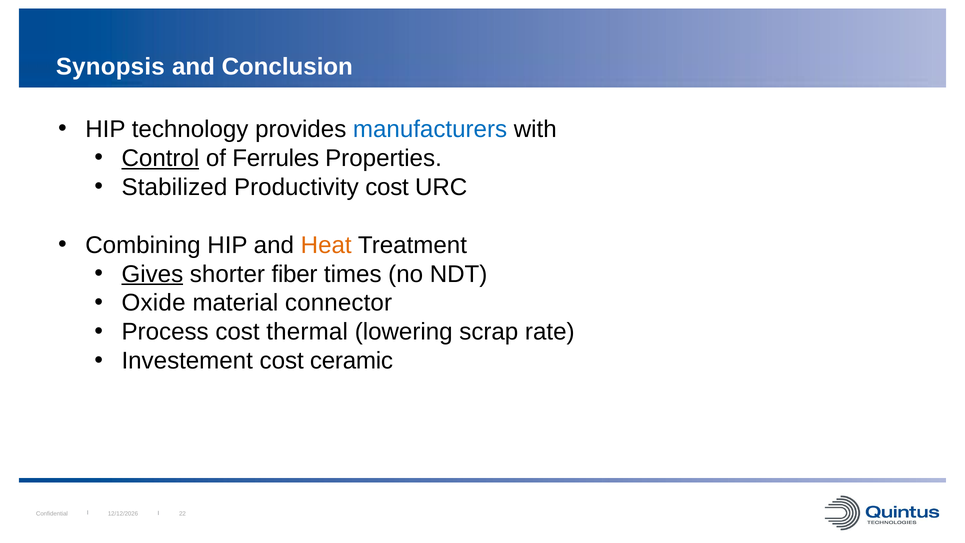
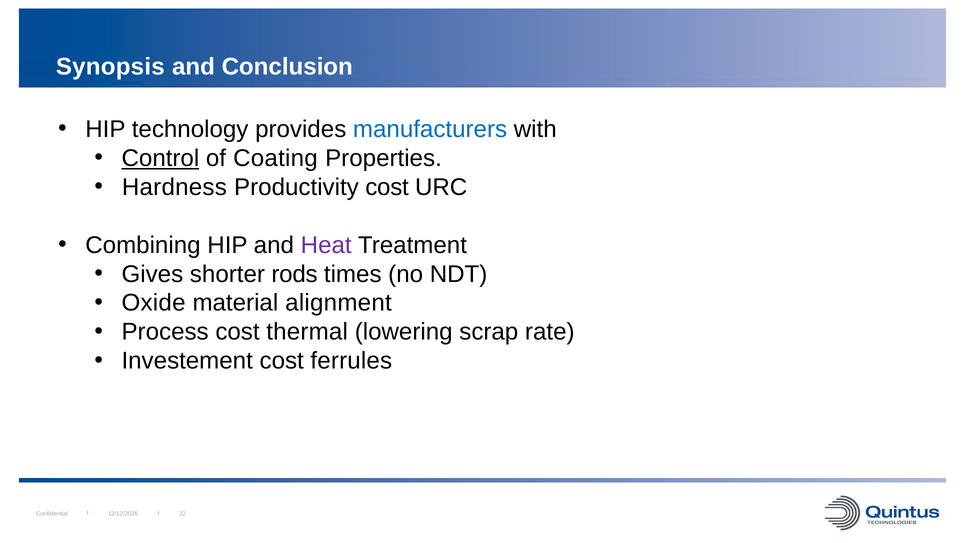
Ferrules: Ferrules -> Coating
Stabilized: Stabilized -> Hardness
Heat colour: orange -> purple
Gives underline: present -> none
fiber: fiber -> rods
connector: connector -> alignment
ceramic: ceramic -> ferrules
